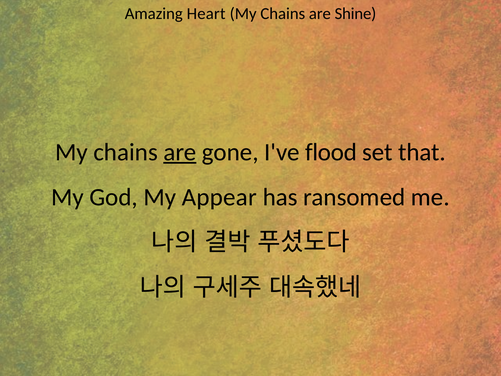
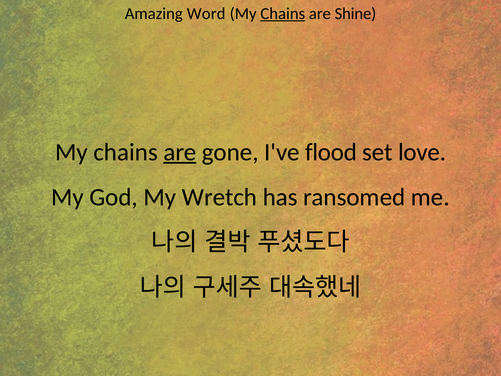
Heart: Heart -> Word
Chains at (283, 14) underline: none -> present
that: that -> love
Appear: Appear -> Wretch
